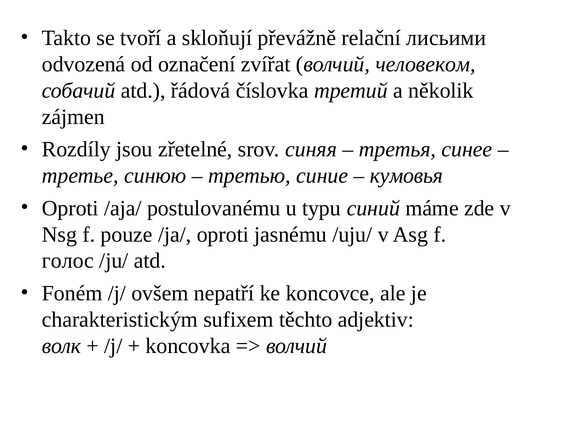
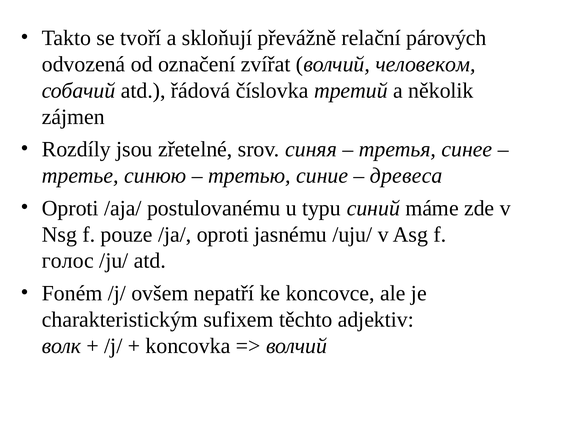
лисьими: лисьими -> párových
кумовья: кумовья -> древеса
